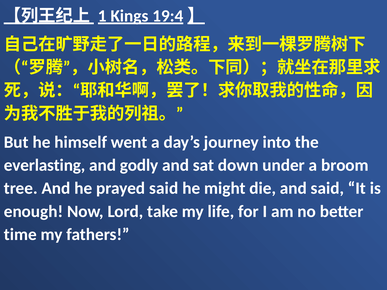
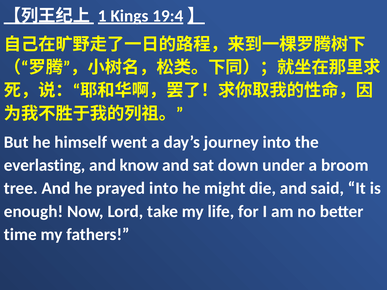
godly: godly -> know
prayed said: said -> into
